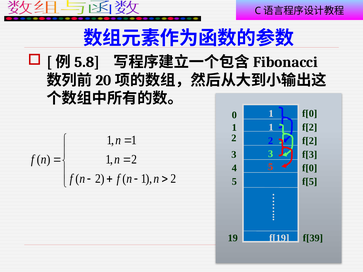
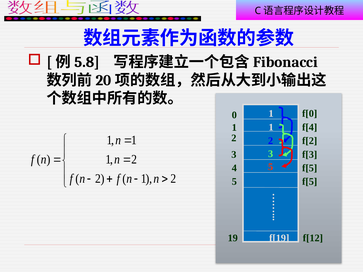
f[2 at (310, 127): f[2 -> f[4
f[0 at (310, 168): f[0 -> f[5
f[39: f[39 -> f[12
